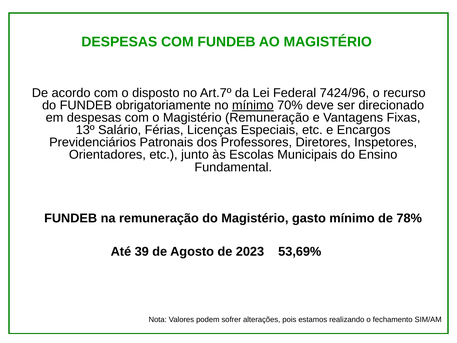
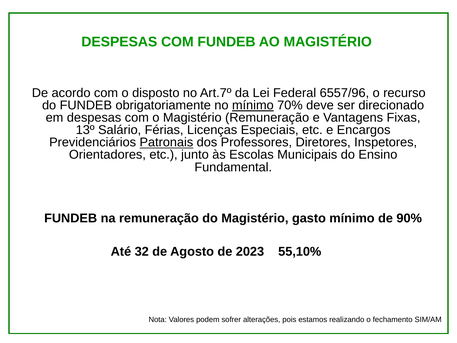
7424/96: 7424/96 -> 6557/96
Patronais underline: none -> present
78%: 78% -> 90%
39: 39 -> 32
53,69%: 53,69% -> 55,10%
